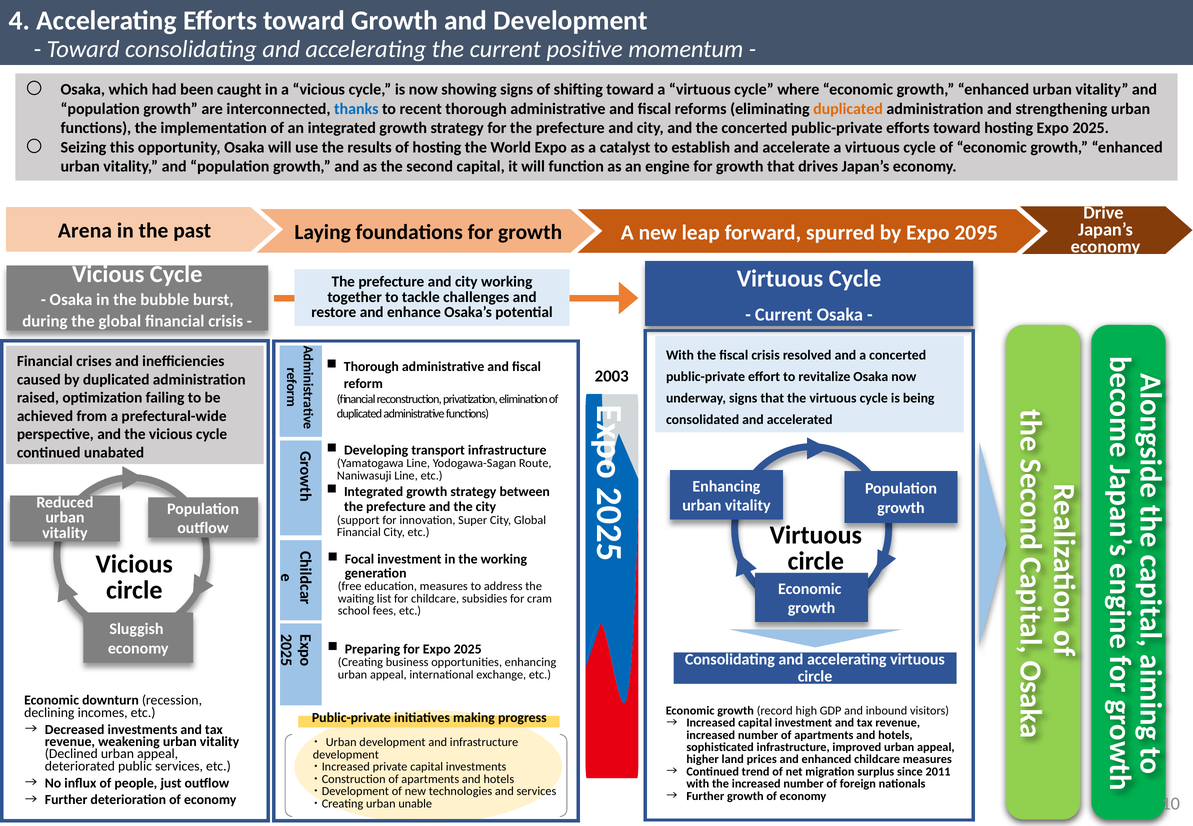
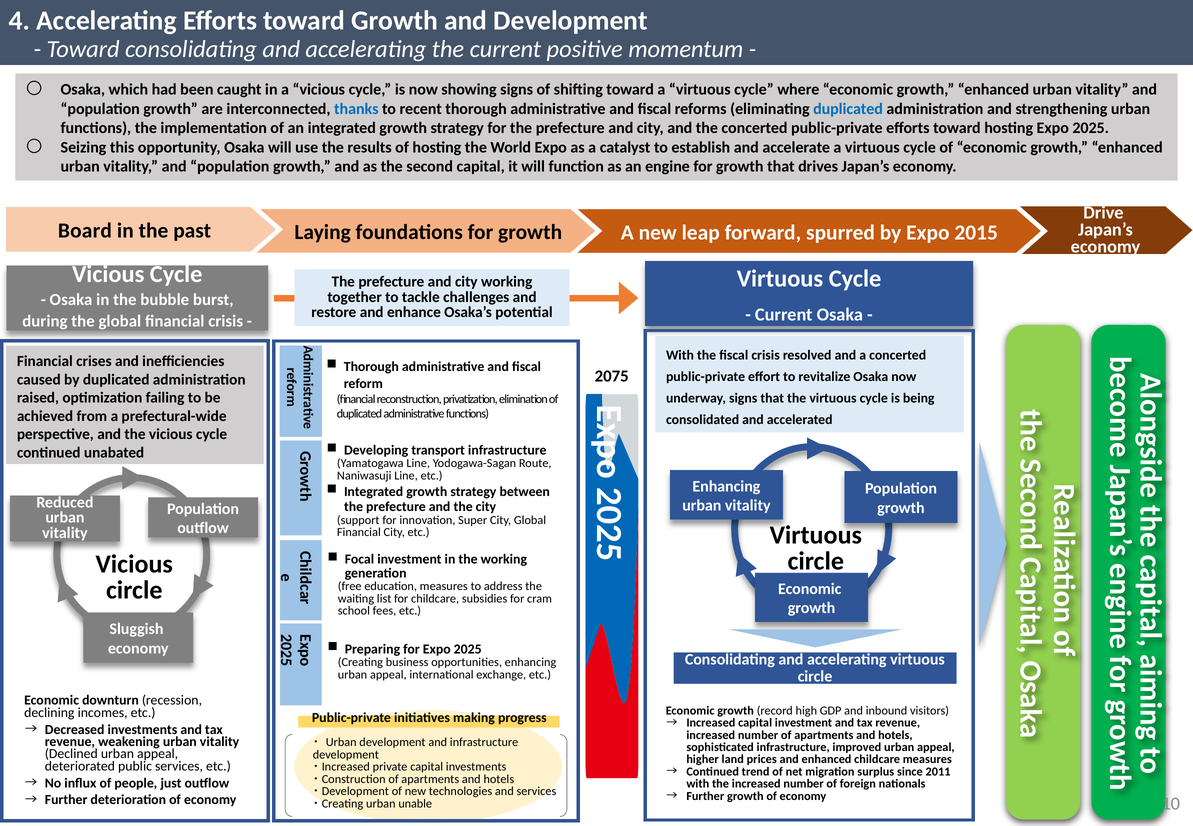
duplicated at (848, 109) colour: orange -> blue
Arena: Arena -> Board
2095: 2095 -> 2015
2003: 2003 -> 2075
